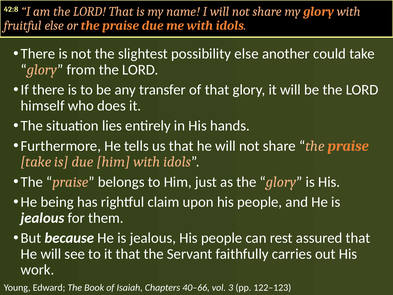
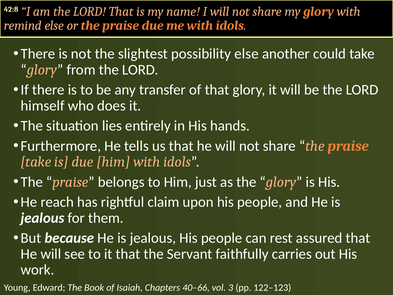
fruitful: fruitful -> remind
being: being -> reach
